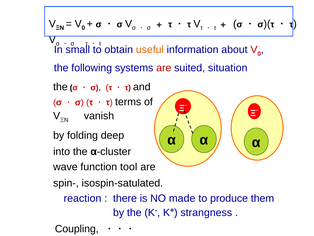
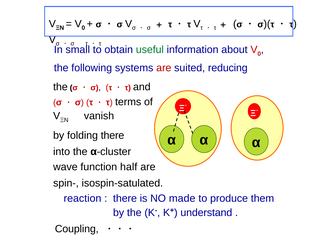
useful colour: orange -> green
situation: situation -> reducing
folding deep: deep -> there
tool: tool -> half
strangness: strangness -> understand
